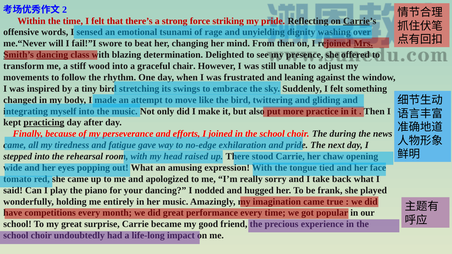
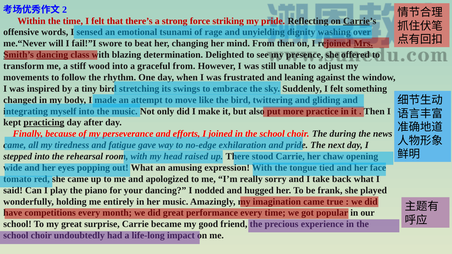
graceful chair: chair -> from
